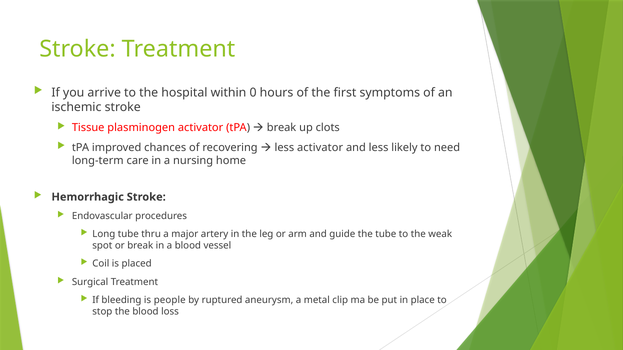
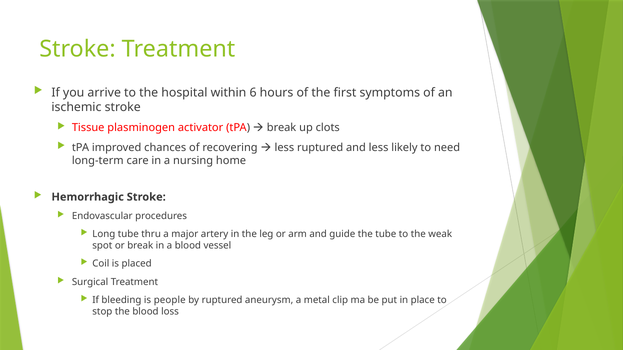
0: 0 -> 6
less activator: activator -> ruptured
